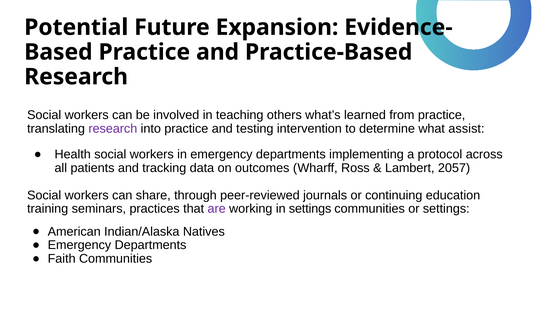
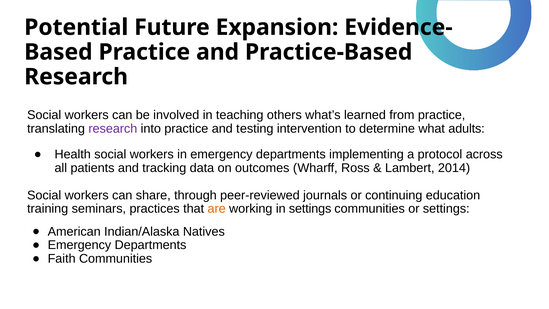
assist: assist -> adults
2057: 2057 -> 2014
are colour: purple -> orange
